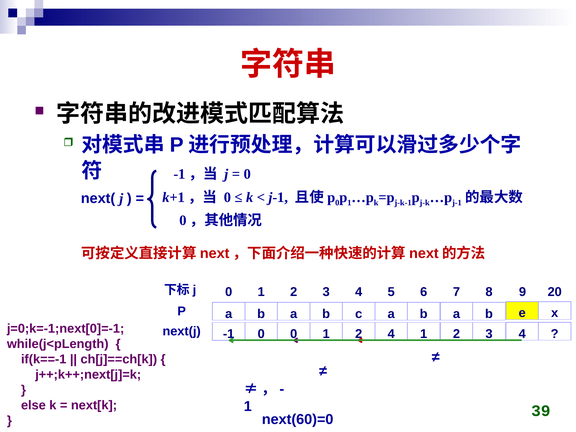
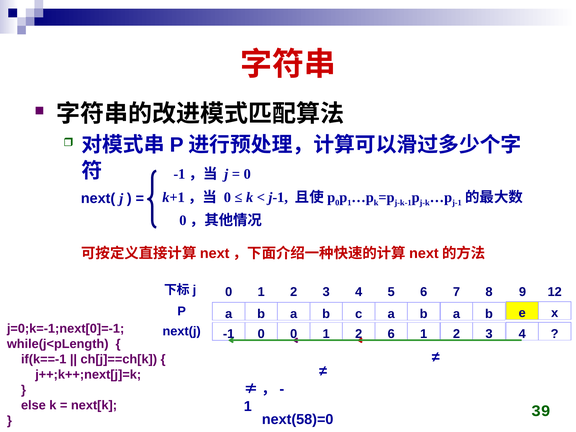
20: 20 -> 12
4 at (391, 334): 4 -> 6
next(60)=0: next(60)=0 -> next(58)=0
